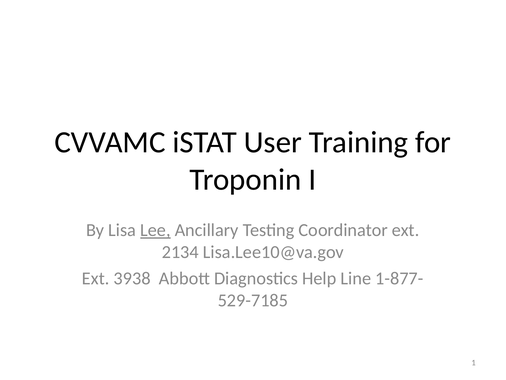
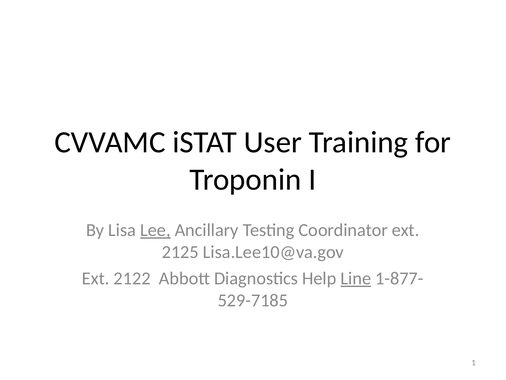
2134: 2134 -> 2125
3938: 3938 -> 2122
Line underline: none -> present
